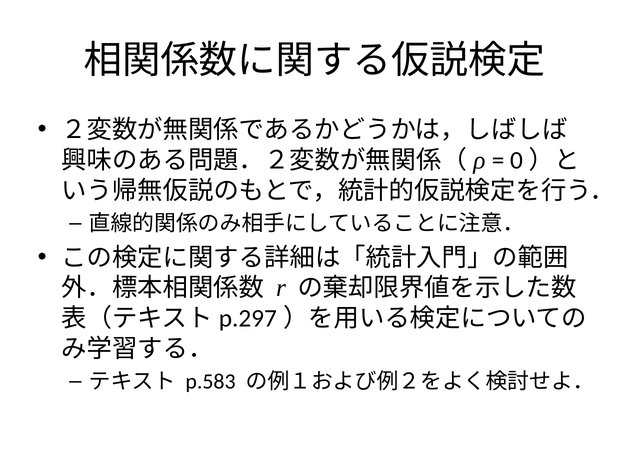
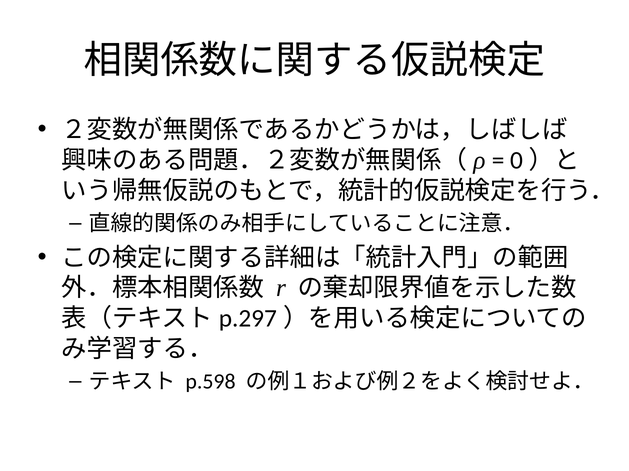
p.583: p.583 -> p.598
